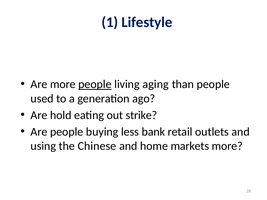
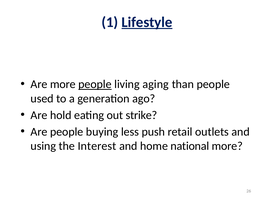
Lifestyle underline: none -> present
bank: bank -> push
Chinese: Chinese -> Interest
markets: markets -> national
